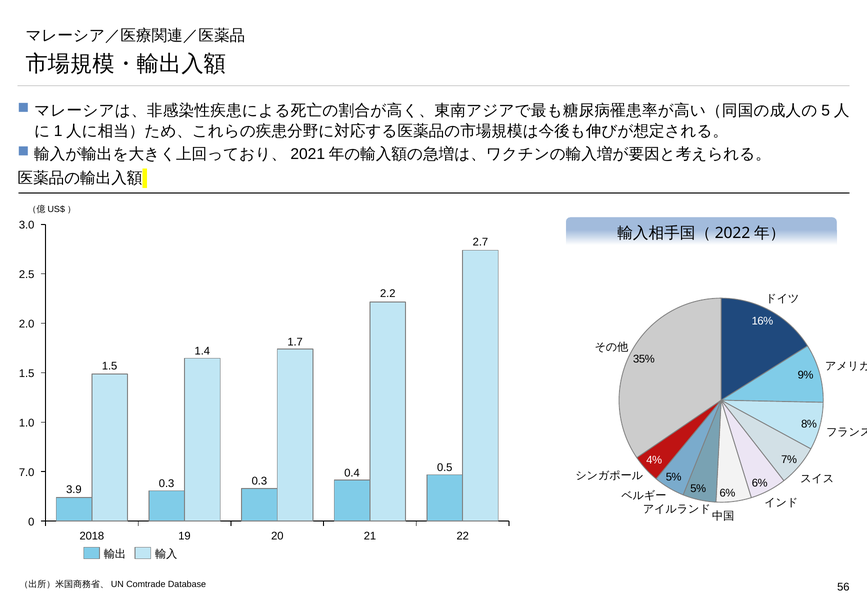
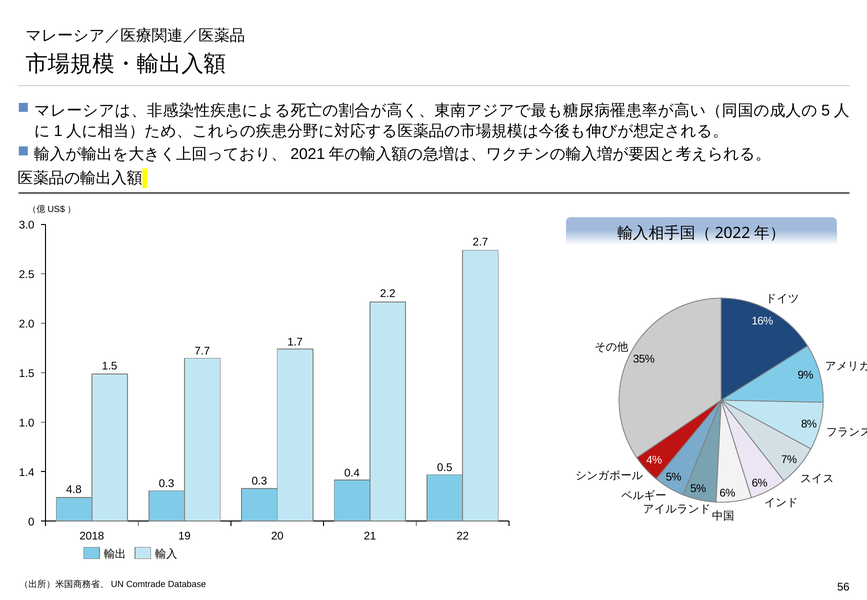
1.4: 1.4 -> 7.7
7.0: 7.0 -> 1.4
3.9: 3.9 -> 4.8
